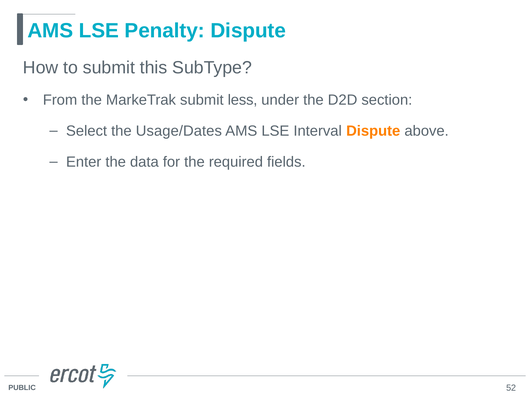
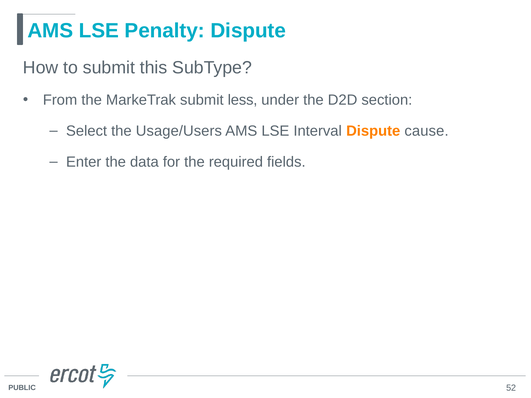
Usage/Dates: Usage/Dates -> Usage/Users
above: above -> cause
